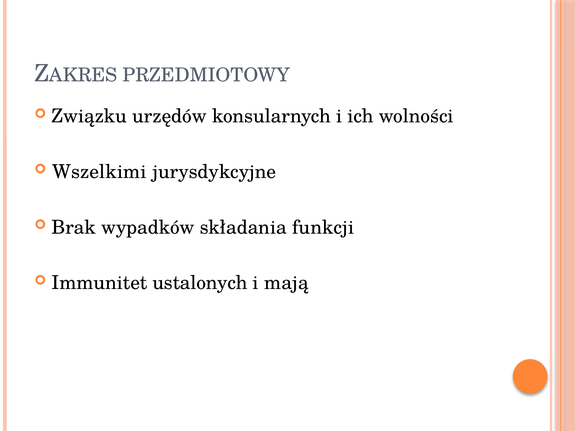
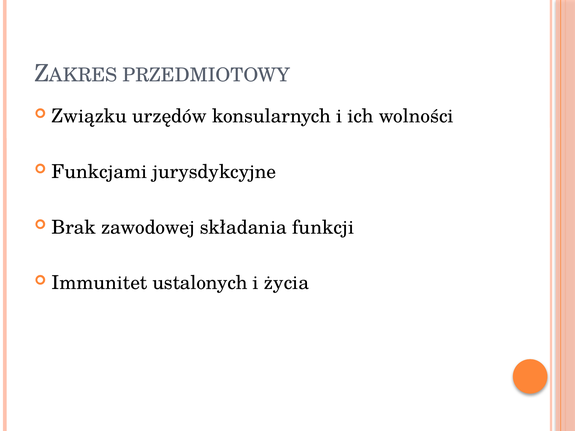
Wszelkimi: Wszelkimi -> Funkcjami
wypadków: wypadków -> zawodowej
mają: mają -> życia
